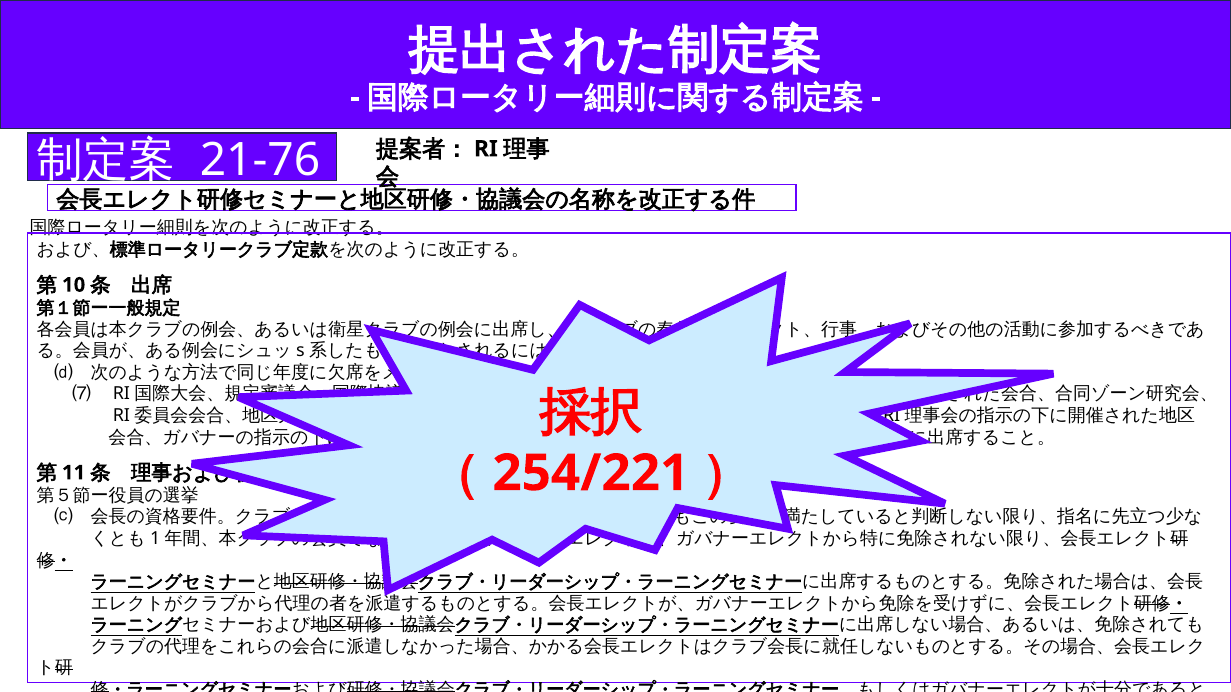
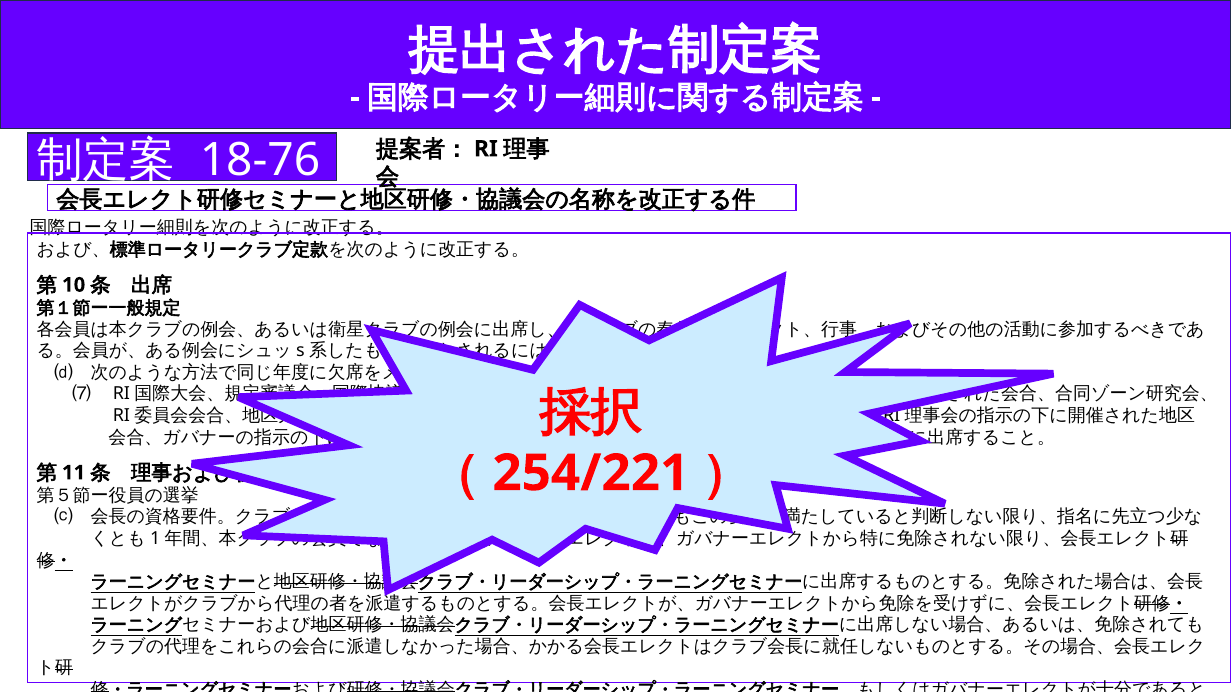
21-76: 21-76 -> 18-76
